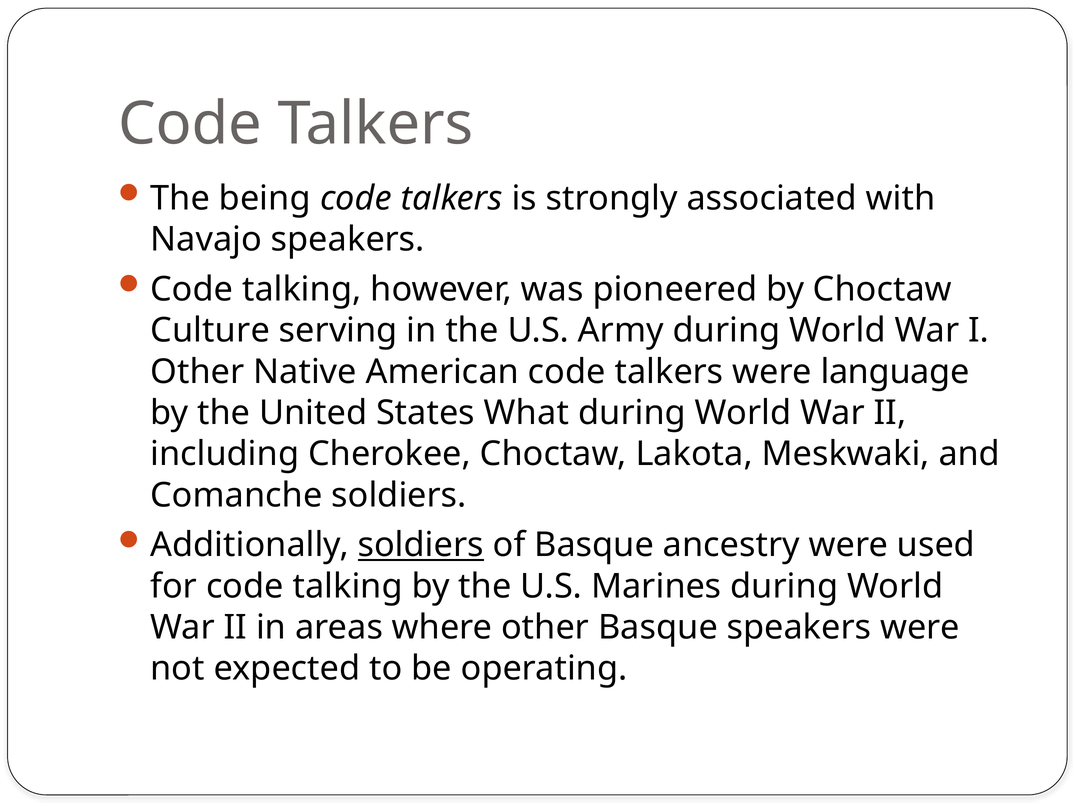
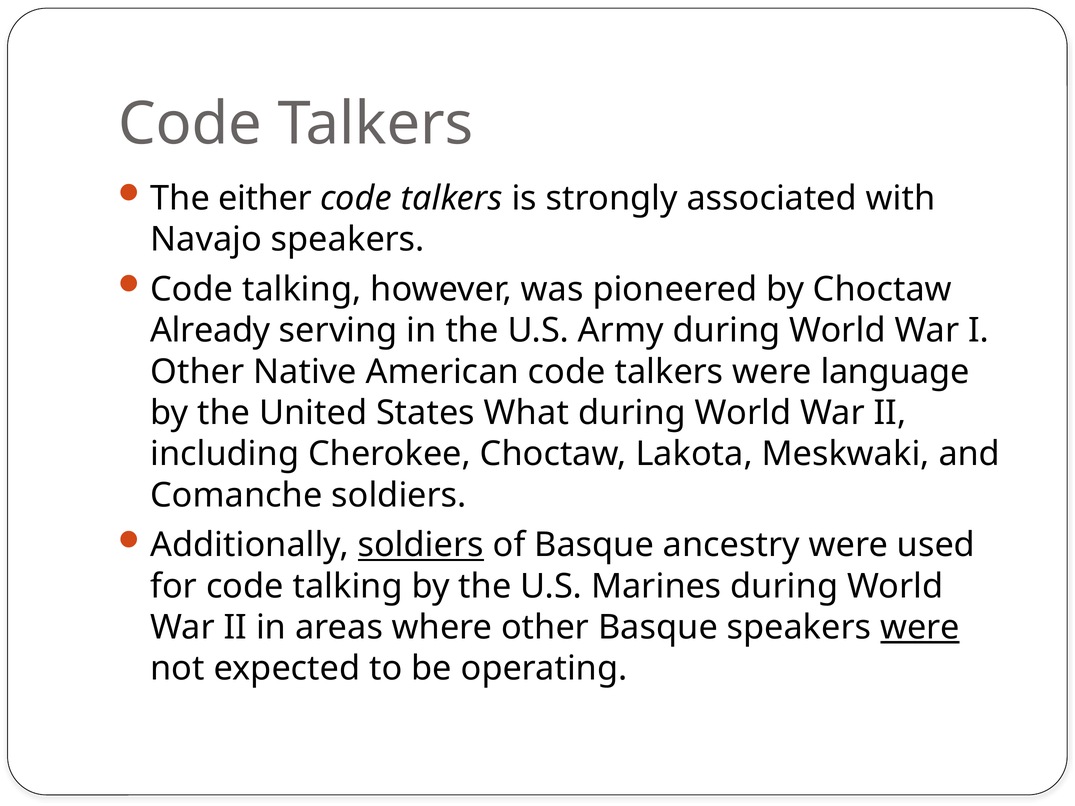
being: being -> either
Culture: Culture -> Already
were at (920, 628) underline: none -> present
